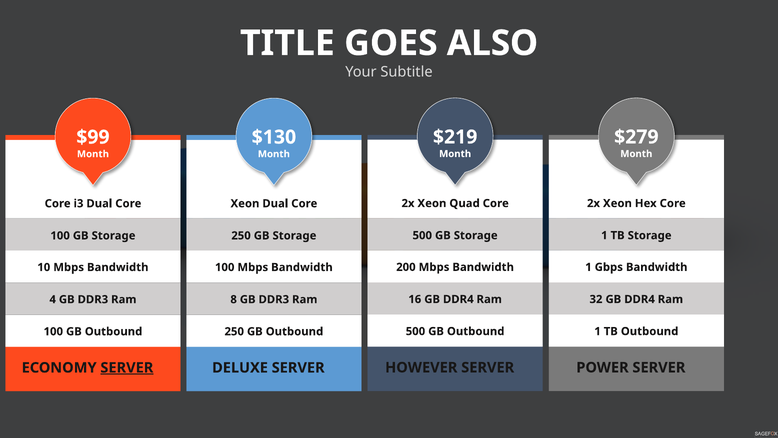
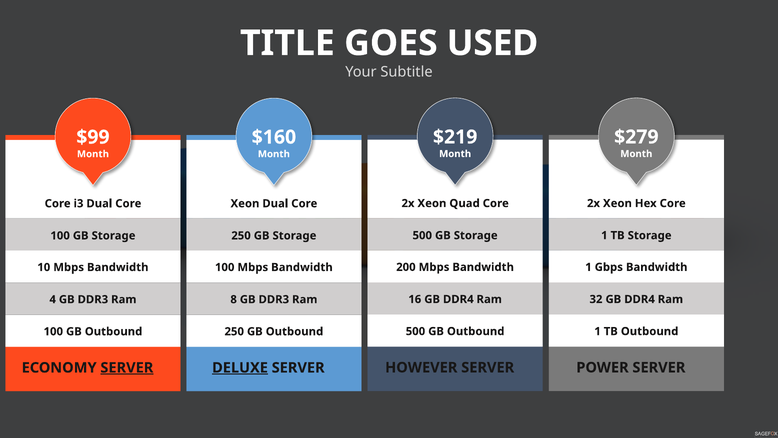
ALSO: ALSO -> USED
$130: $130 -> $160
DELUXE underline: none -> present
